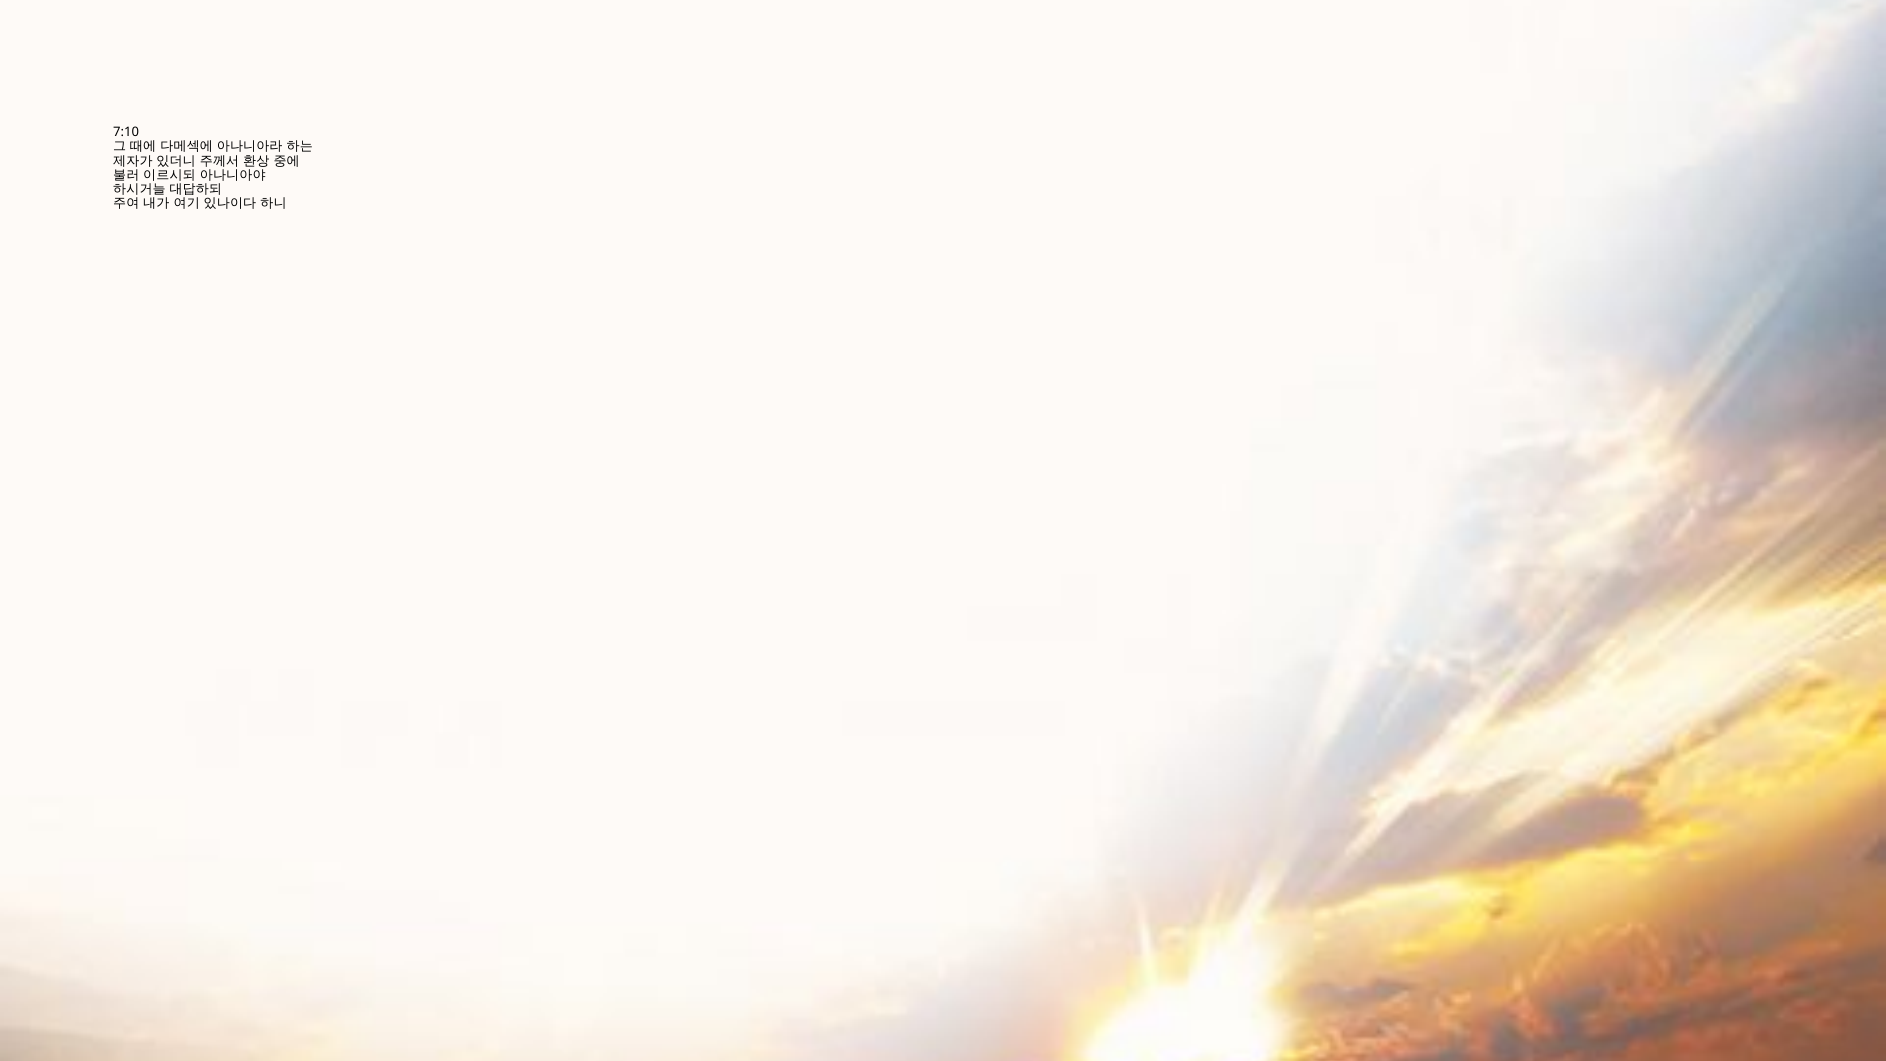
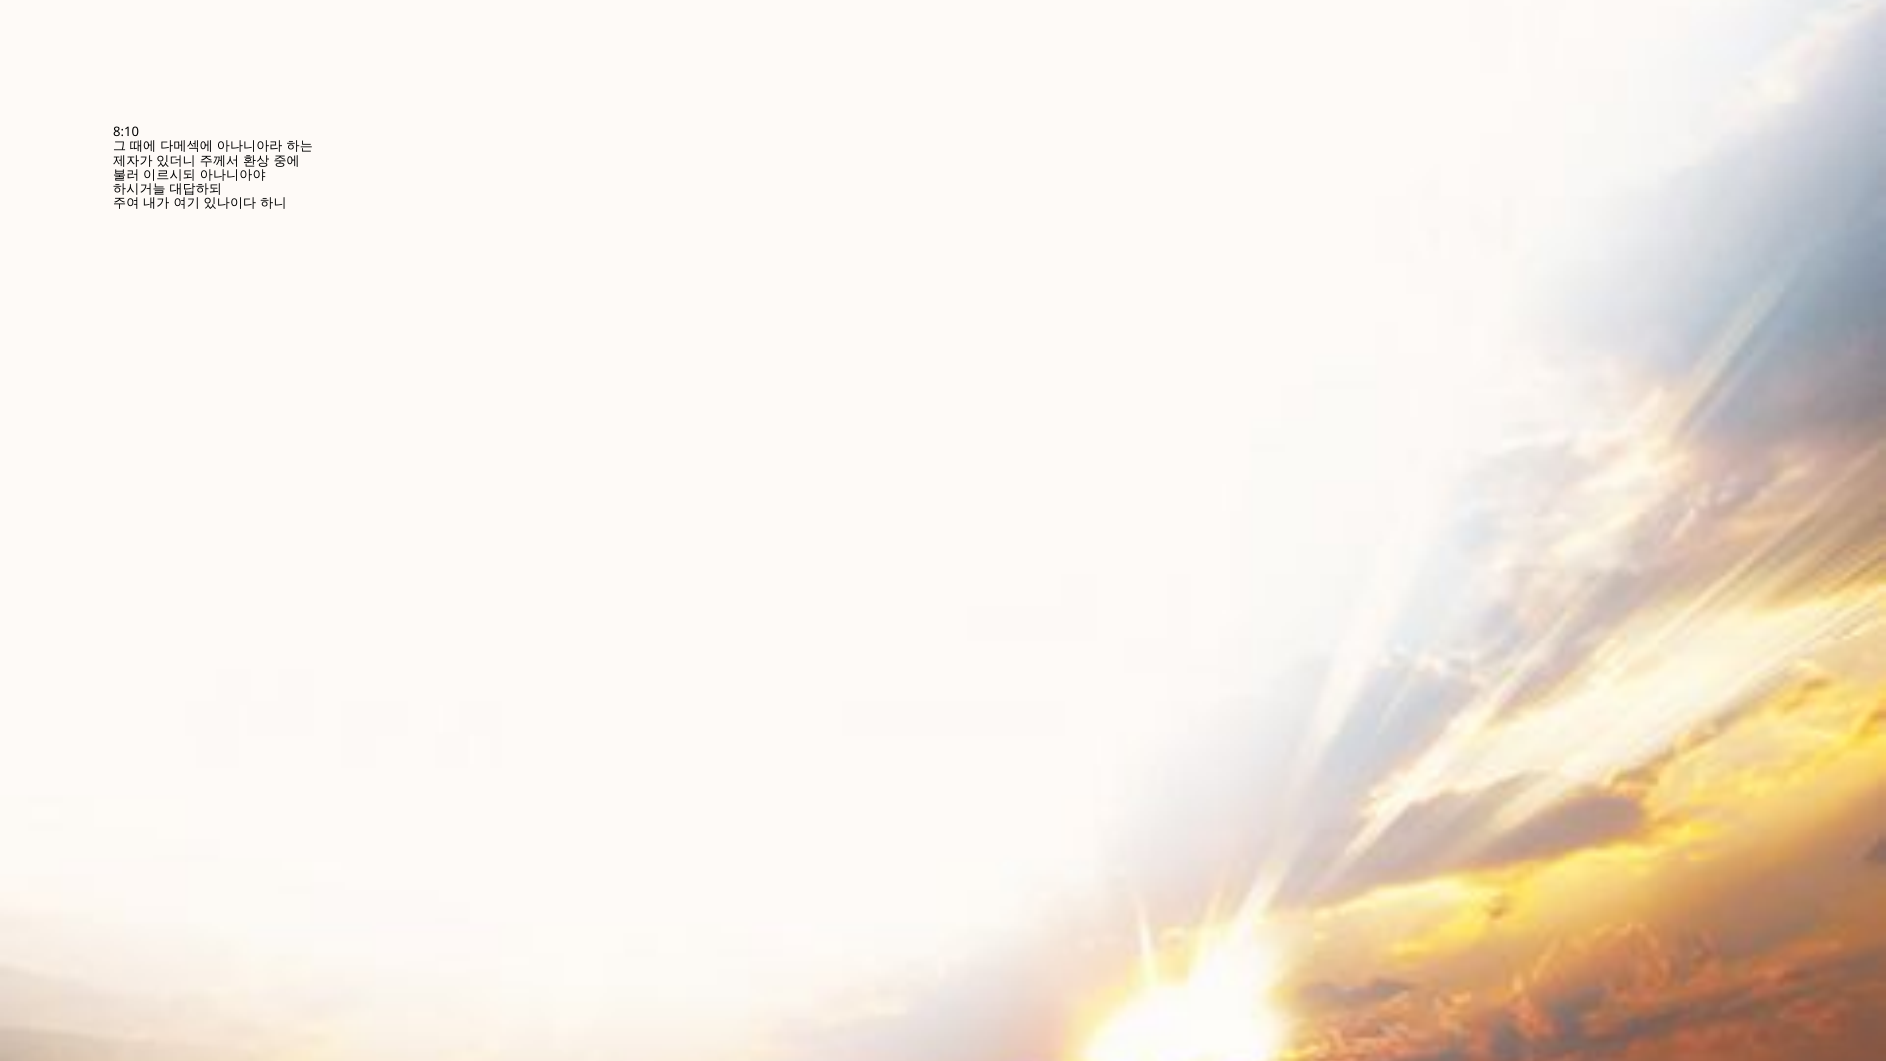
7:10: 7:10 -> 8:10
